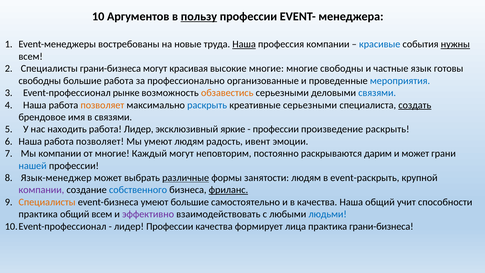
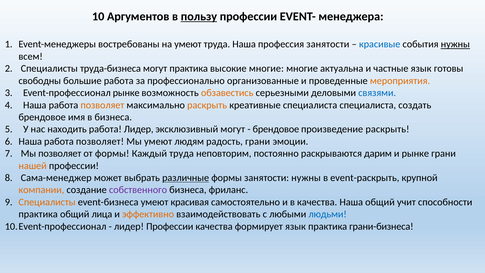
на новые: новые -> умеют
Наша at (244, 44) underline: present -> none
профессия компании: компании -> занятости
Специалисты грани-бизнеса: грани-бизнеса -> труда-бизнеса
могут красивая: красивая -> практика
многие свободны: свободны -> актуальна
мероприятия colour: blue -> orange
раскрыть at (207, 105) colour: blue -> orange
креативные серьезными: серьезными -> специалиста
создать underline: present -> none
в связями: связями -> бизнеса
эксклюзивный яркие: яркие -> могут
профессии at (276, 129): профессии -> брендовое
радость ивент: ивент -> грани
Мы компании: компании -> позволяет
от многие: многие -> формы
Каждый могут: могут -> труда
и может: может -> рынке
нашей colour: blue -> orange
Язык-менеджер: Язык-менеджер -> Сама-менеджер
занятости людям: людям -> нужны
компании at (41, 190) colour: purple -> orange
собственного colour: blue -> purple
фриланс underline: present -> none
умеют большие: большие -> красивая
общий всем: всем -> лица
эффективно colour: purple -> orange
формирует лица: лица -> язык
